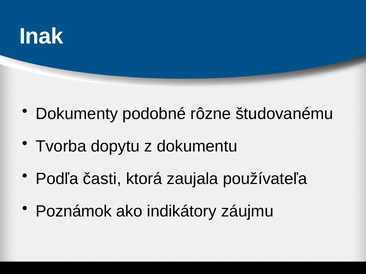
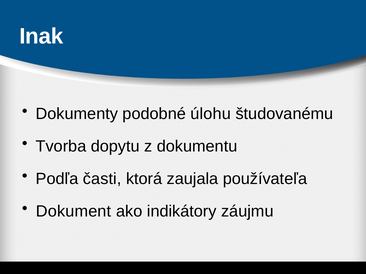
rôzne: rôzne -> úlohu
Poznámok: Poznámok -> Dokument
